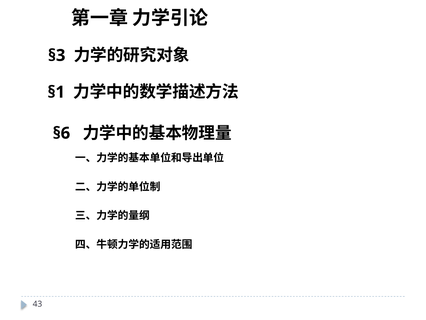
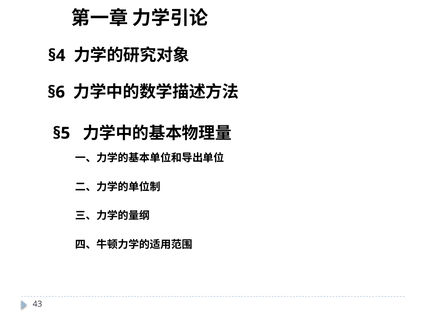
§3: §3 -> §4
§1: §1 -> §6
§6: §6 -> §5
